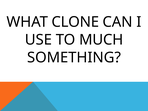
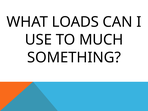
CLONE: CLONE -> LOADS
